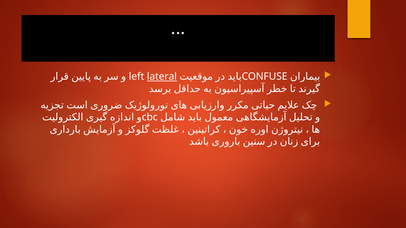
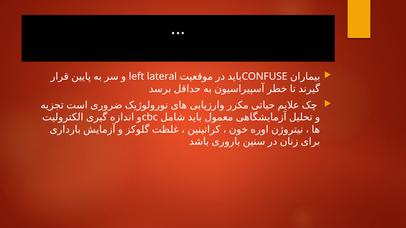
lateral underline: present -> none
